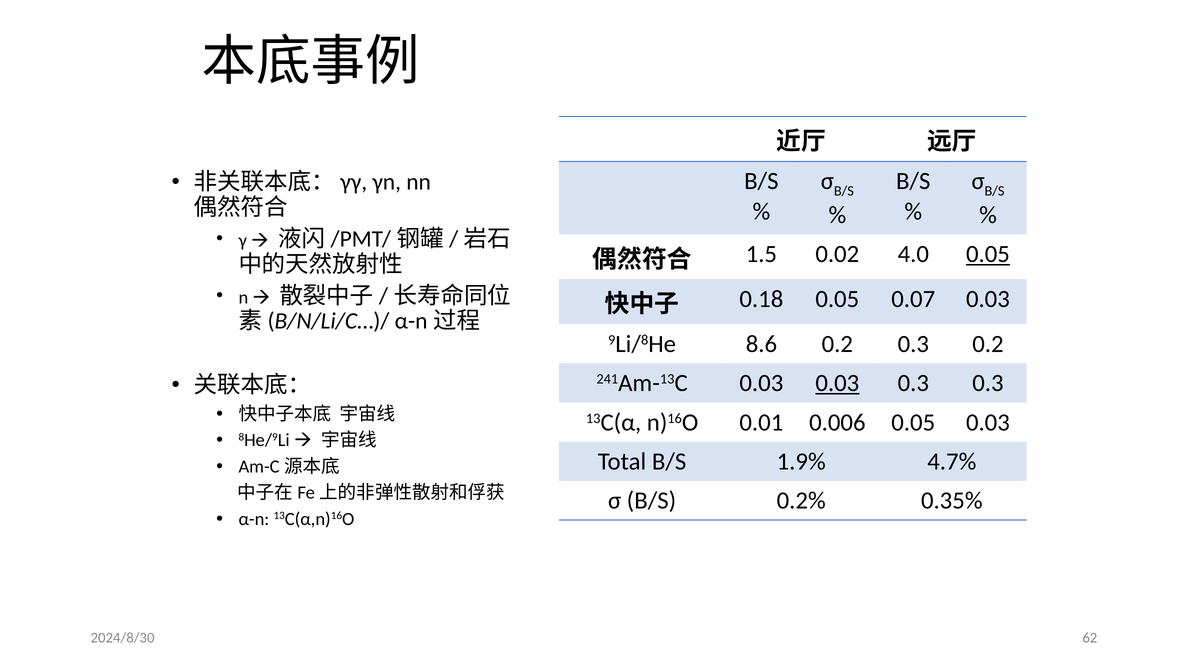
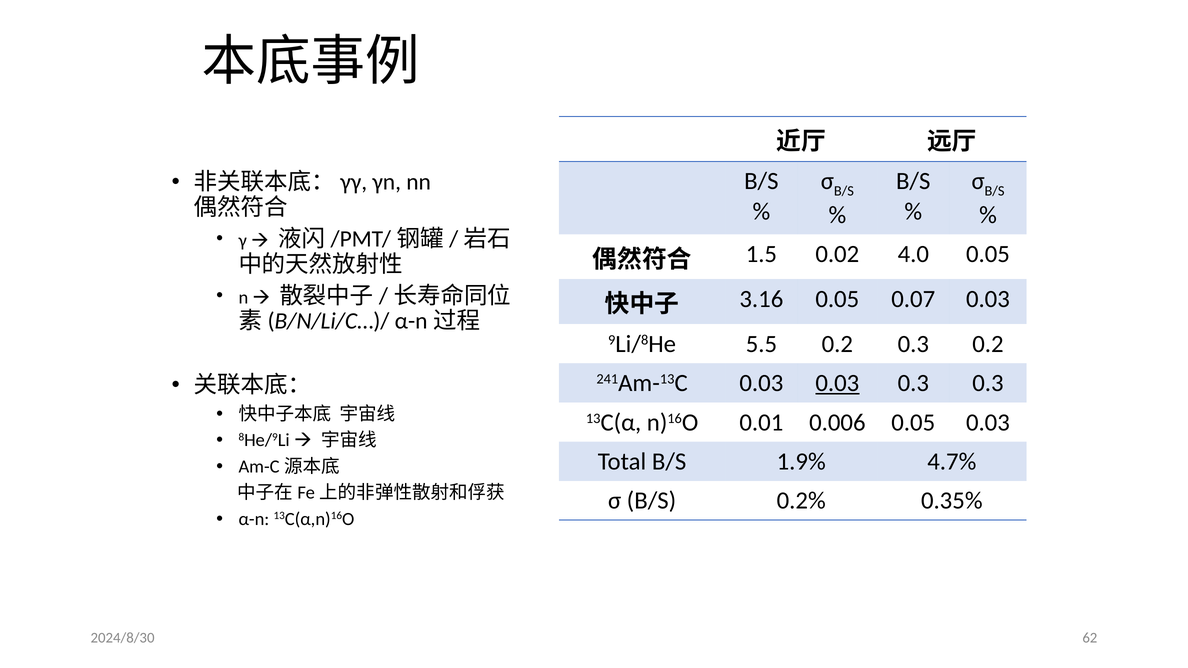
0.05 at (988, 254) underline: present -> none
0.18: 0.18 -> 3.16
8.6: 8.6 -> 5.5
